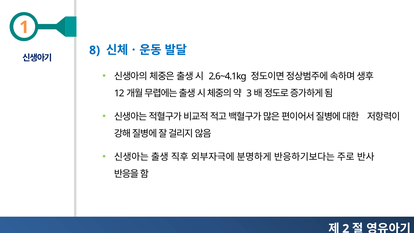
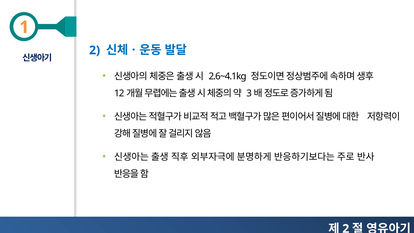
8 at (95, 50): 8 -> 2
